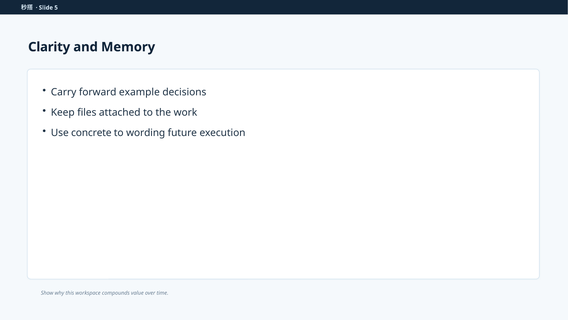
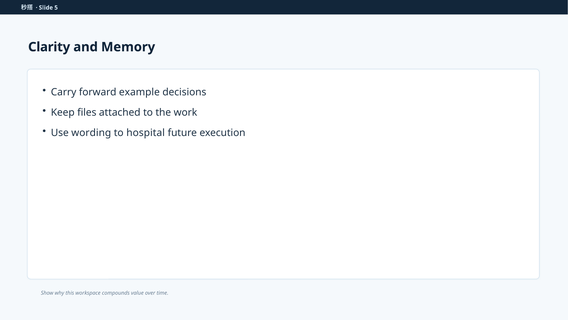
concrete: concrete -> wording
wording: wording -> hospital
